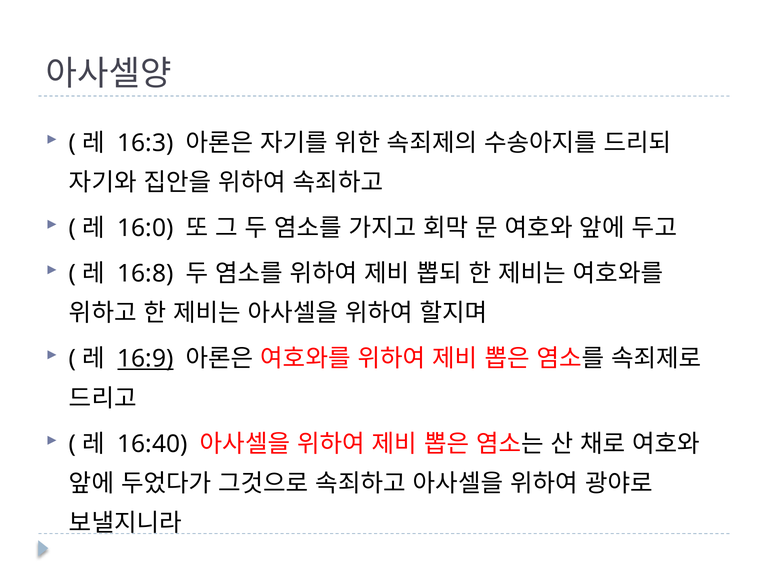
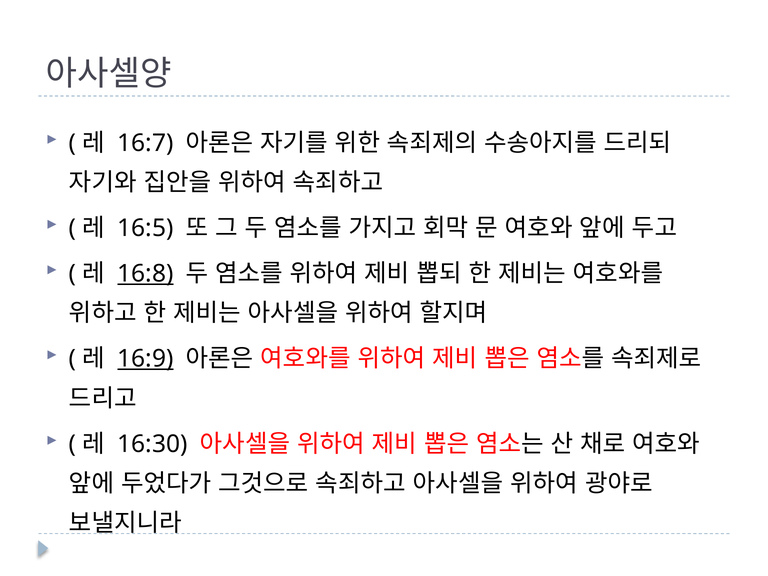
16:3: 16:3 -> 16:7
16:0: 16:0 -> 16:5
16:8 underline: none -> present
16:40: 16:40 -> 16:30
